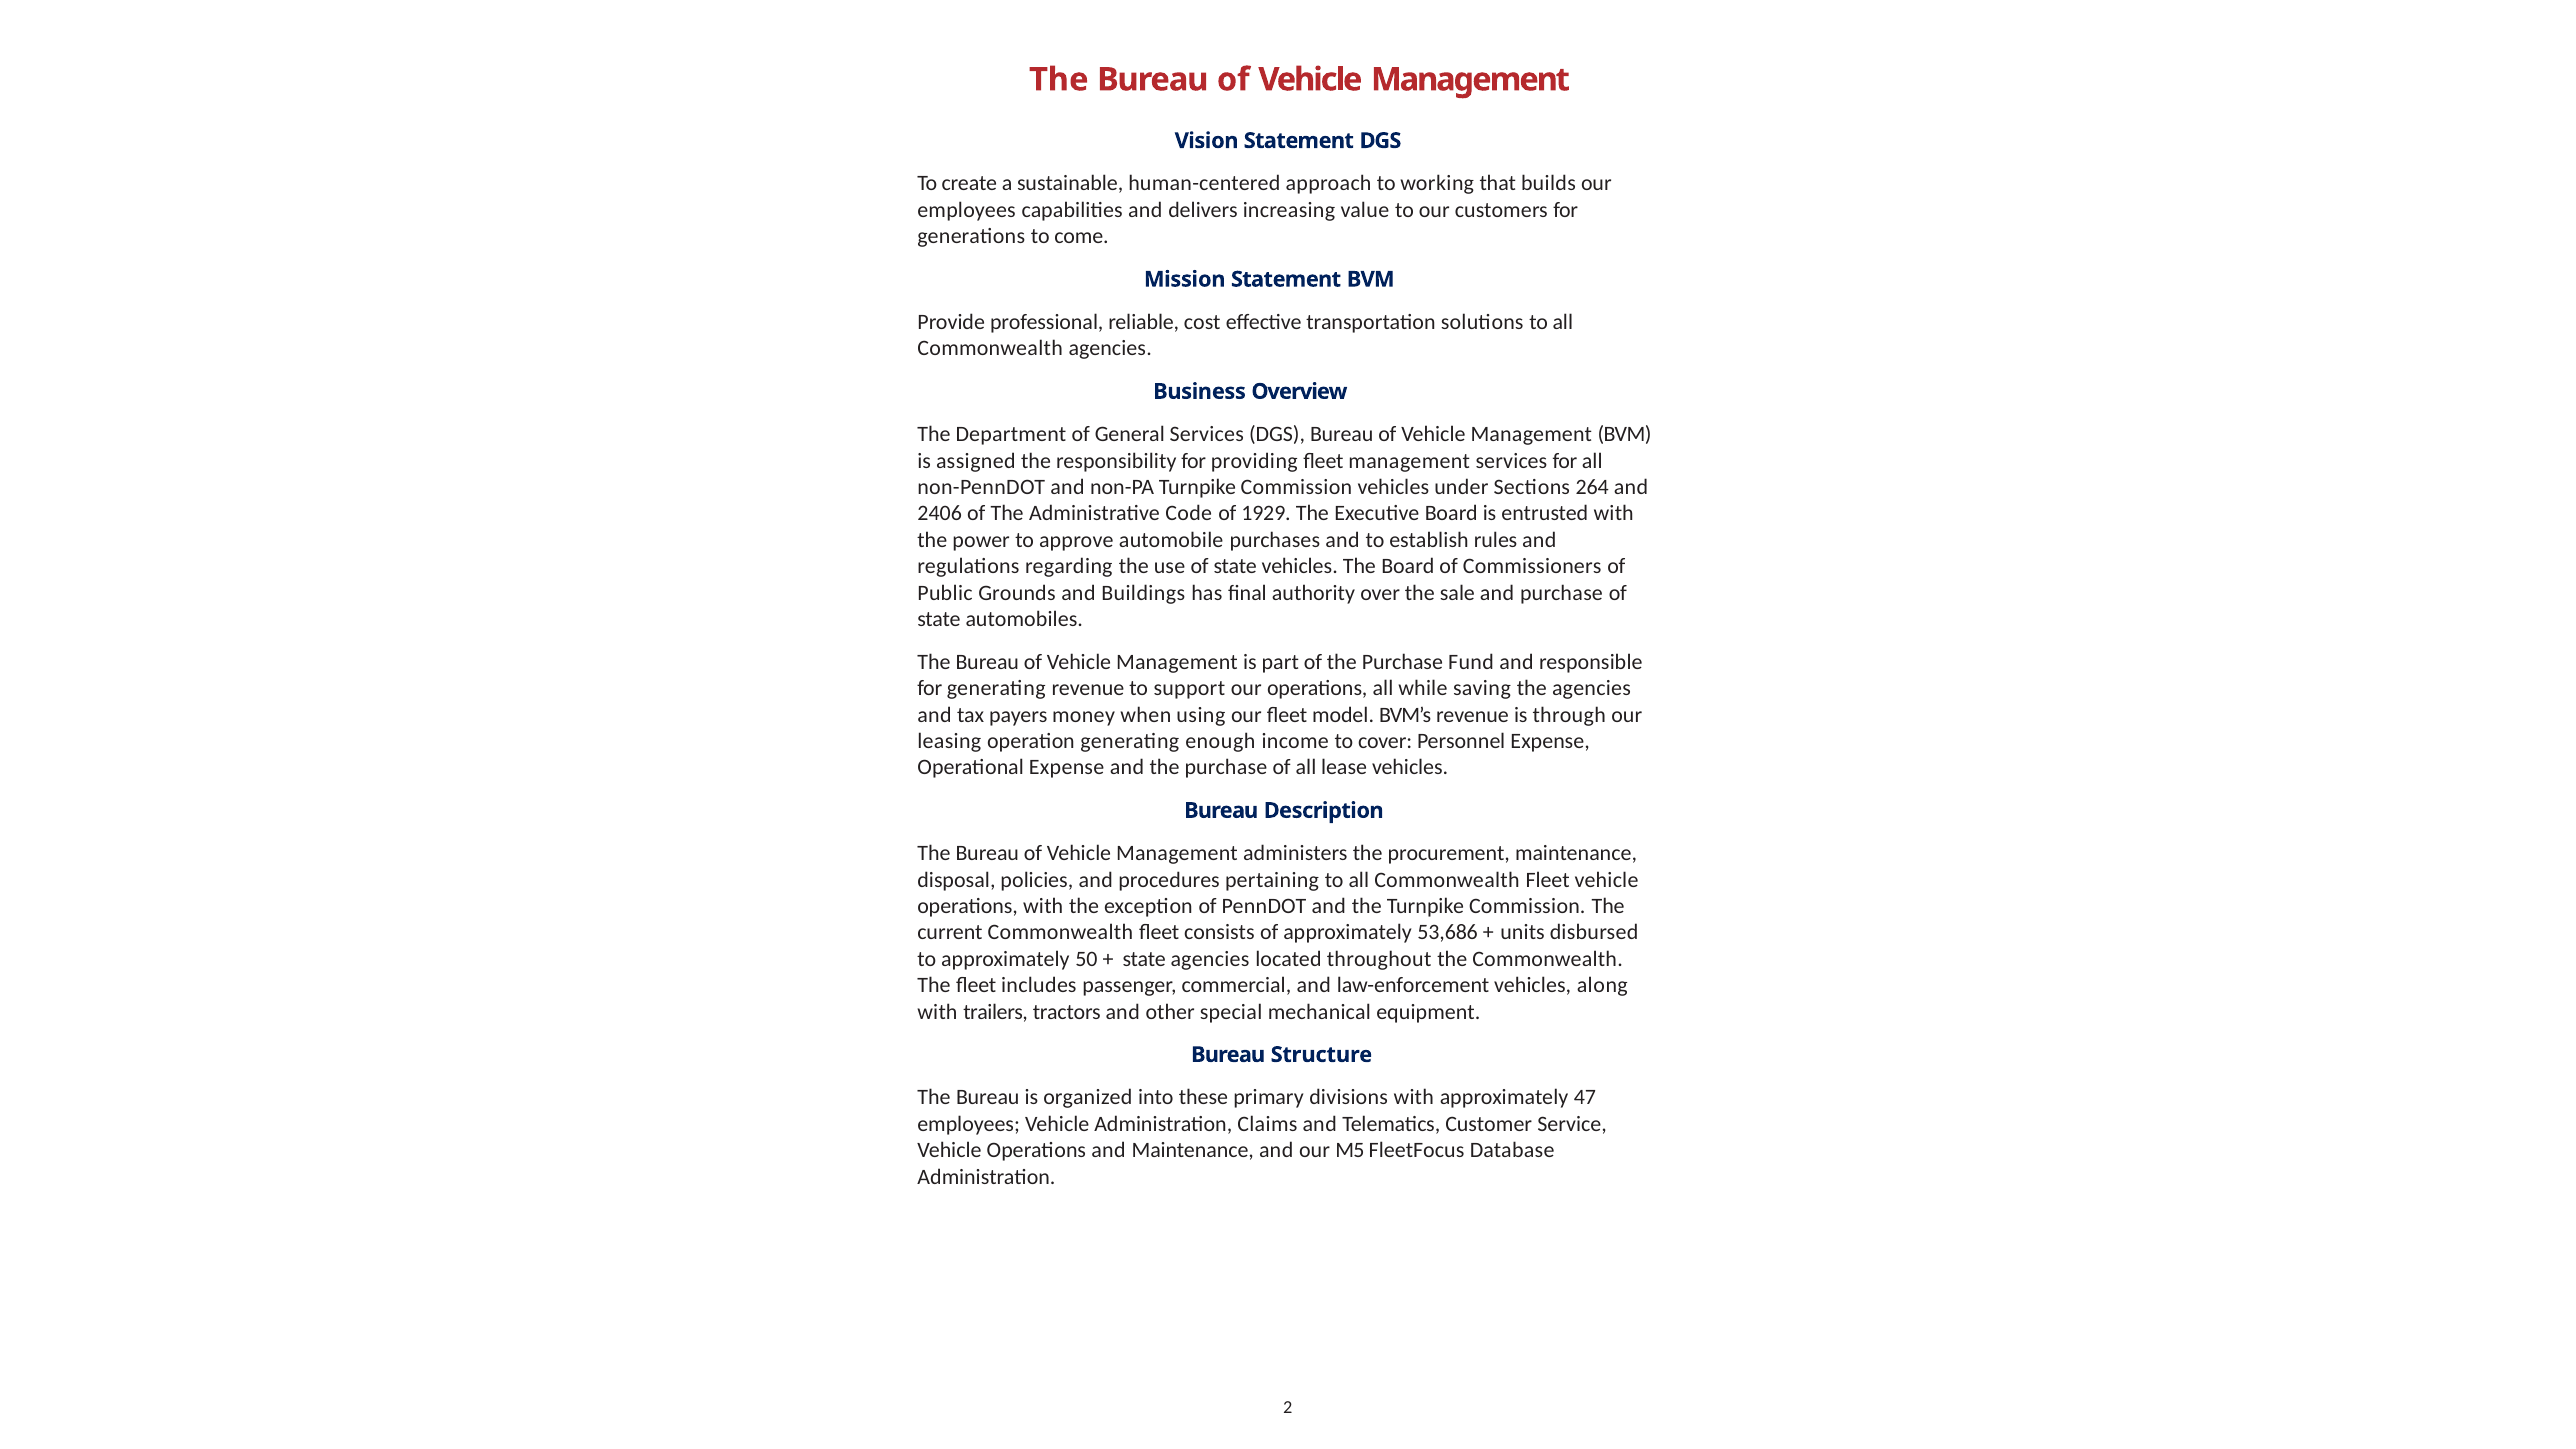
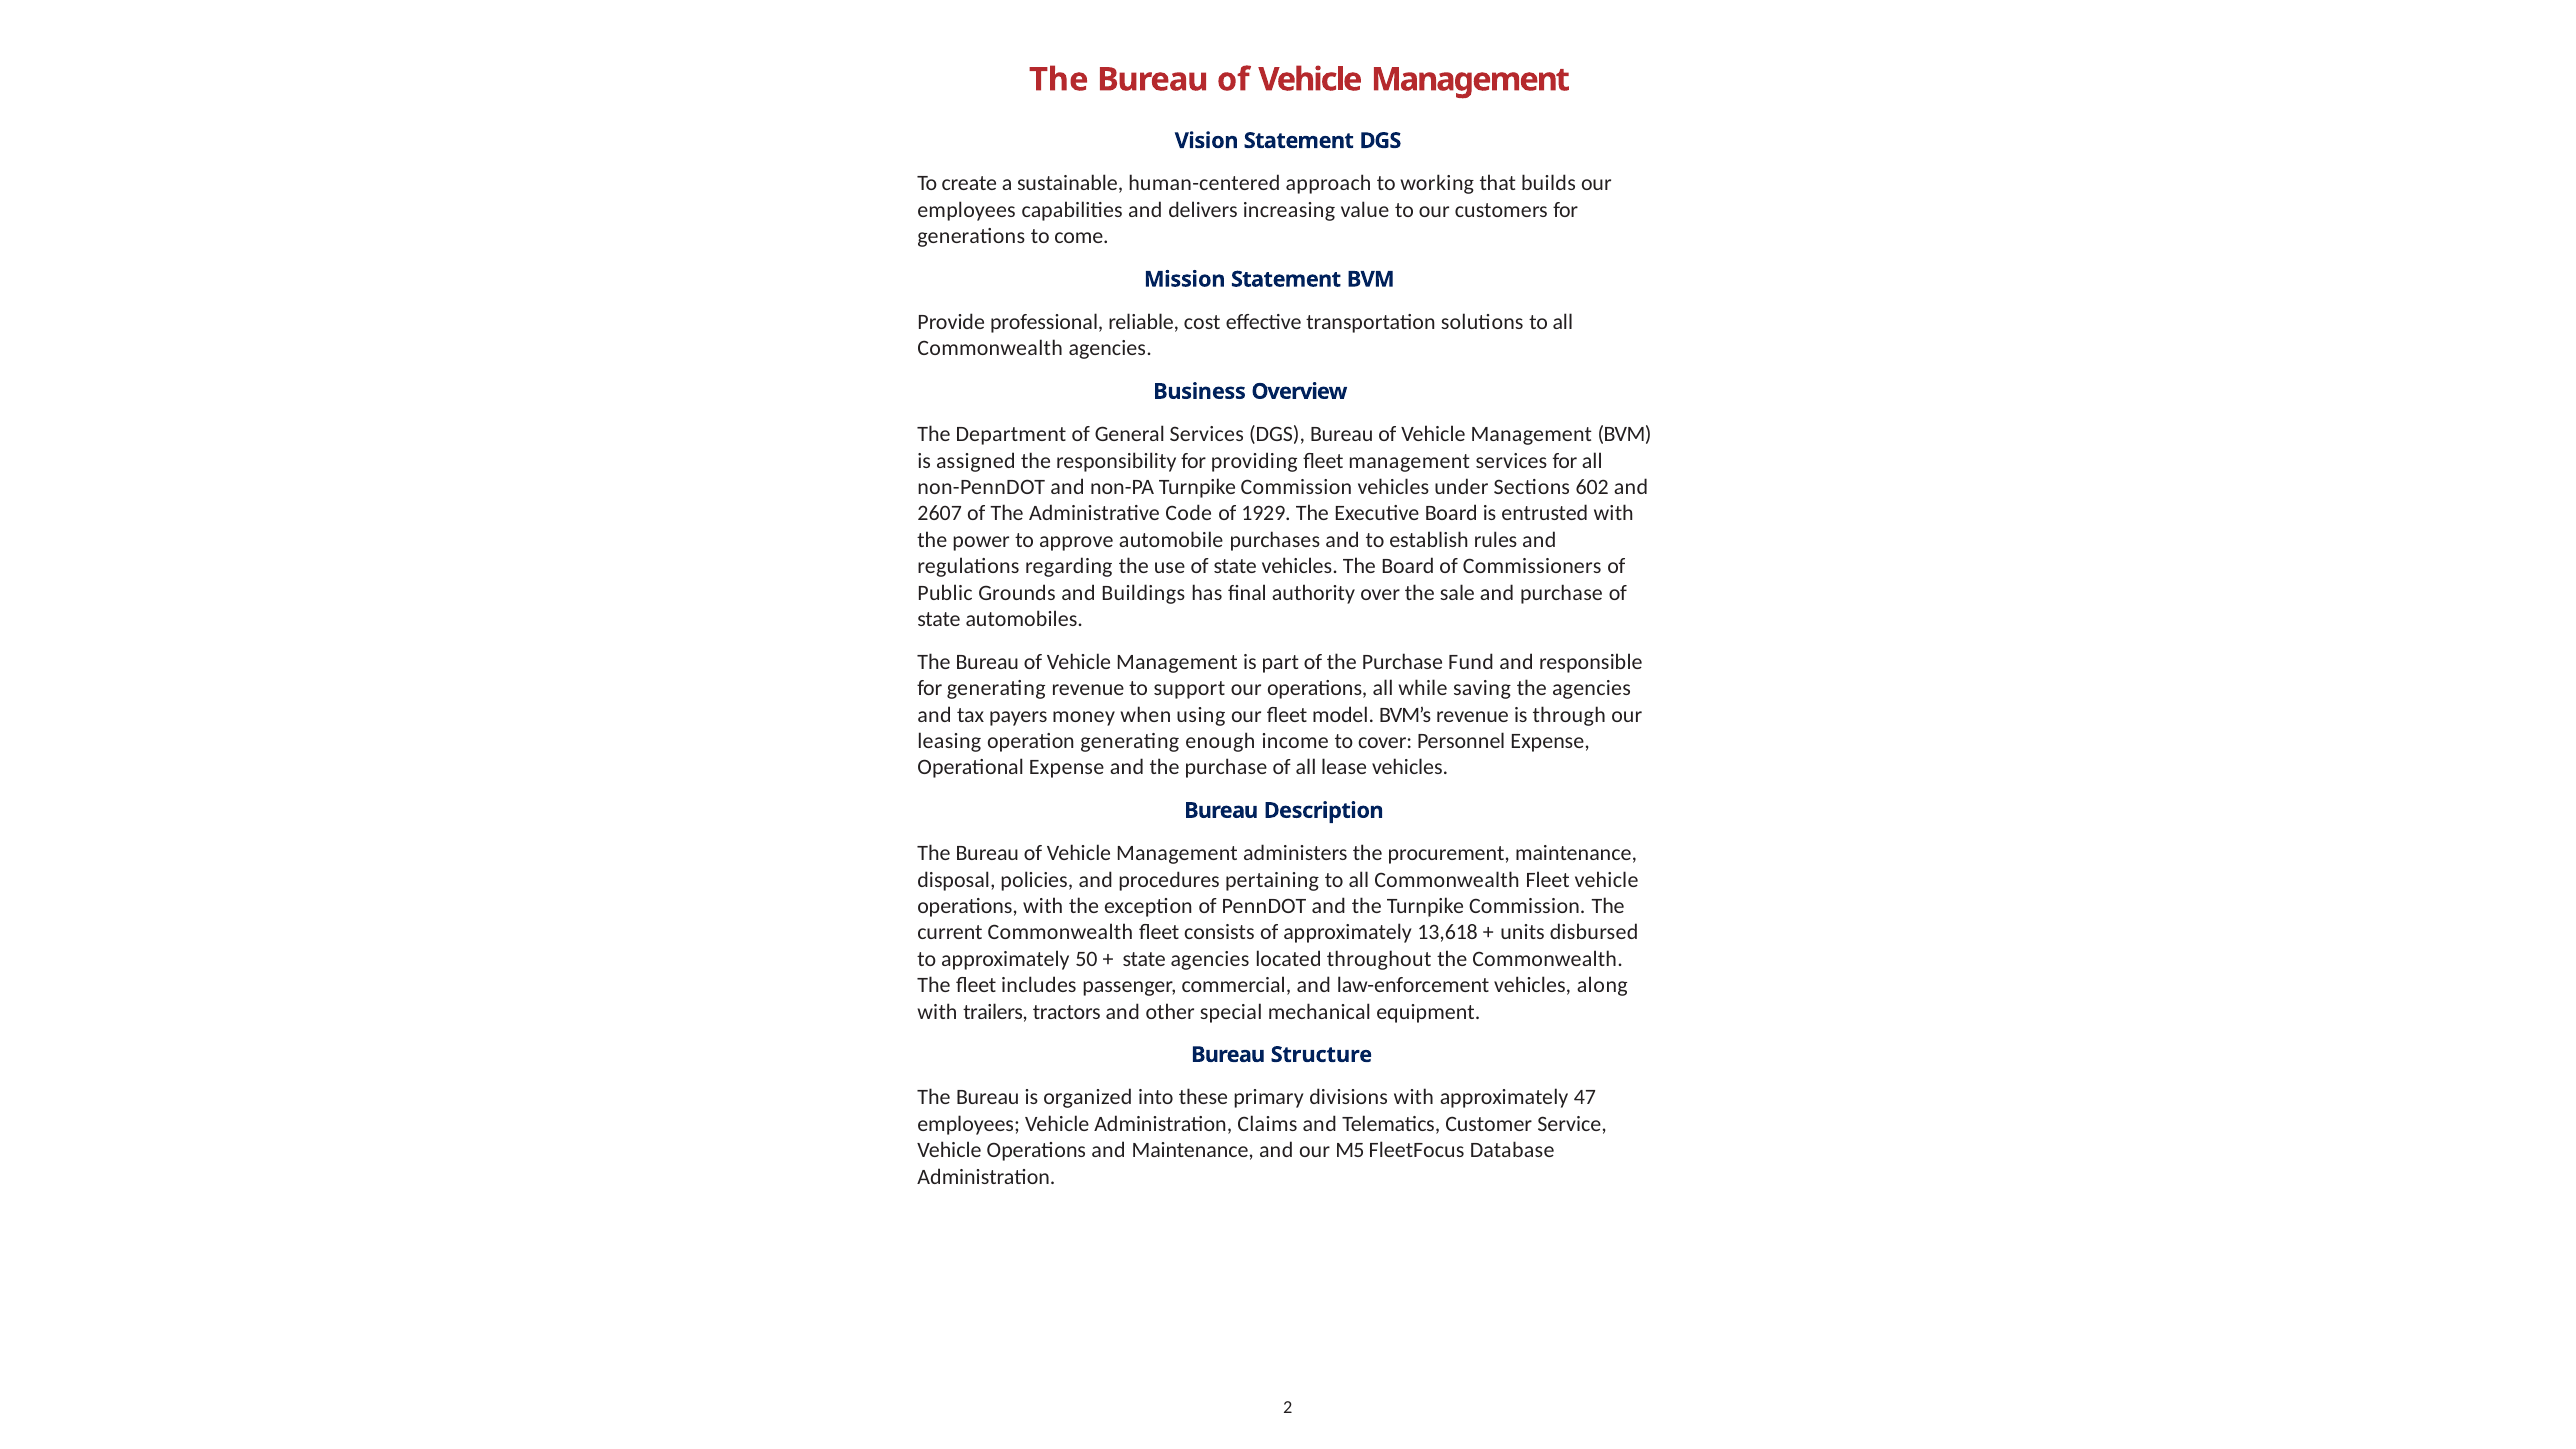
264: 264 -> 602
2406: 2406 -> 2607
53,686: 53,686 -> 13,618
